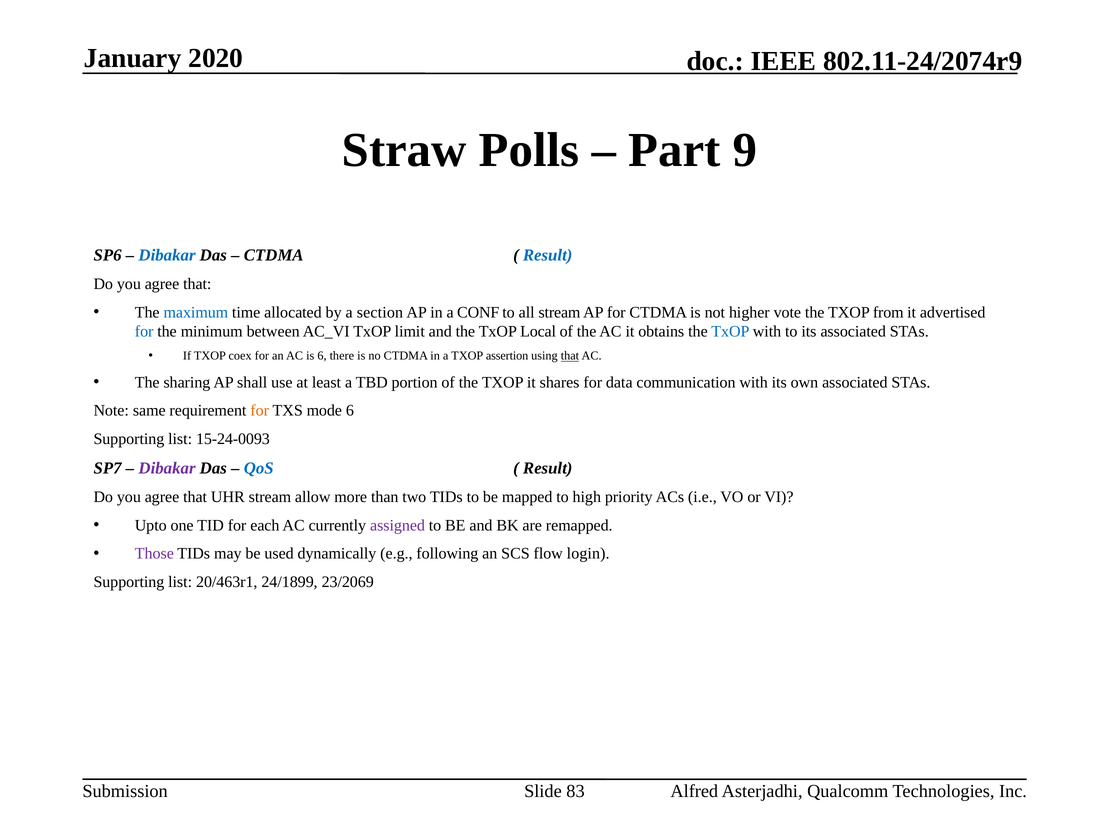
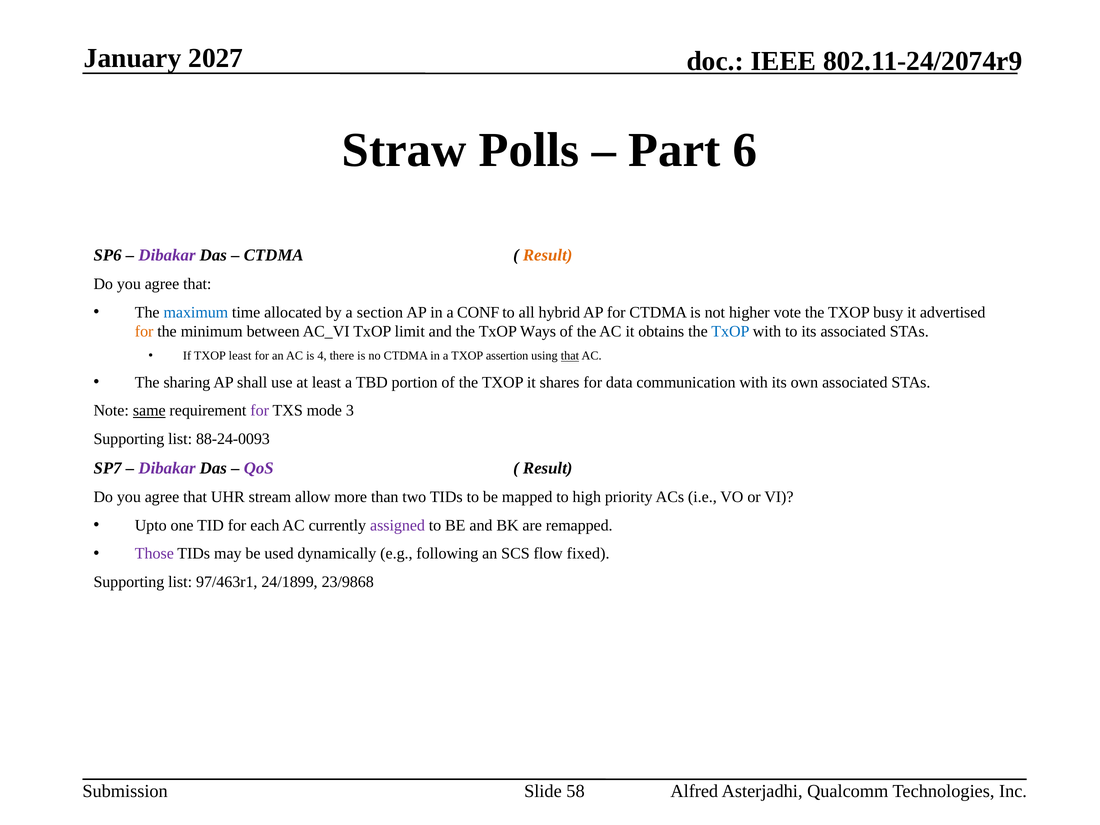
2020: 2020 -> 2027
9: 9 -> 6
Dibakar at (167, 255) colour: blue -> purple
Result at (548, 255) colour: blue -> orange
all stream: stream -> hybrid
from: from -> busy
for at (144, 332) colour: blue -> orange
Local: Local -> Ways
TXOP coex: coex -> least
is 6: 6 -> 4
same underline: none -> present
for at (260, 411) colour: orange -> purple
mode 6: 6 -> 3
15-24-0093: 15-24-0093 -> 88-24-0093
QoS colour: blue -> purple
login: login -> fixed
20/463r1: 20/463r1 -> 97/463r1
23/2069: 23/2069 -> 23/9868
83: 83 -> 58
